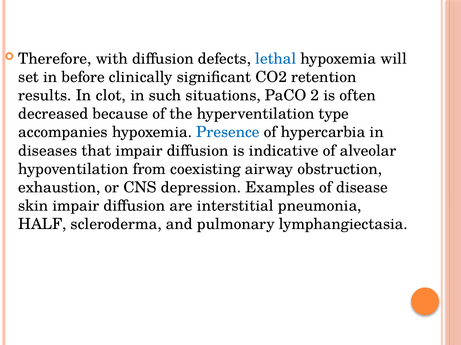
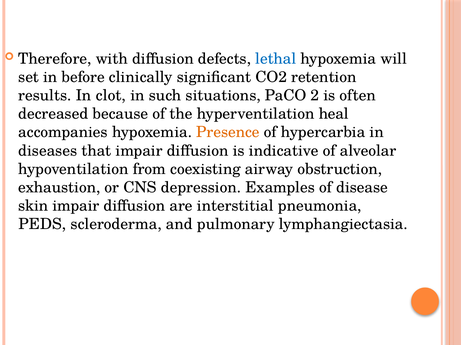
type: type -> heal
Presence colour: blue -> orange
HALF: HALF -> PEDS
